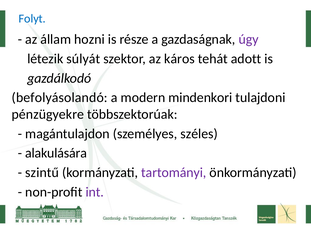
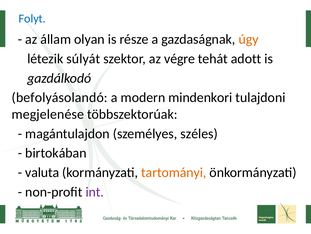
hozni: hozni -> olyan
úgy colour: purple -> orange
káros: káros -> végre
pénzügyekre: pénzügyekre -> megjelenése
alakulására: alakulására -> birtokában
szintű: szintű -> valuta
tartományi colour: purple -> orange
